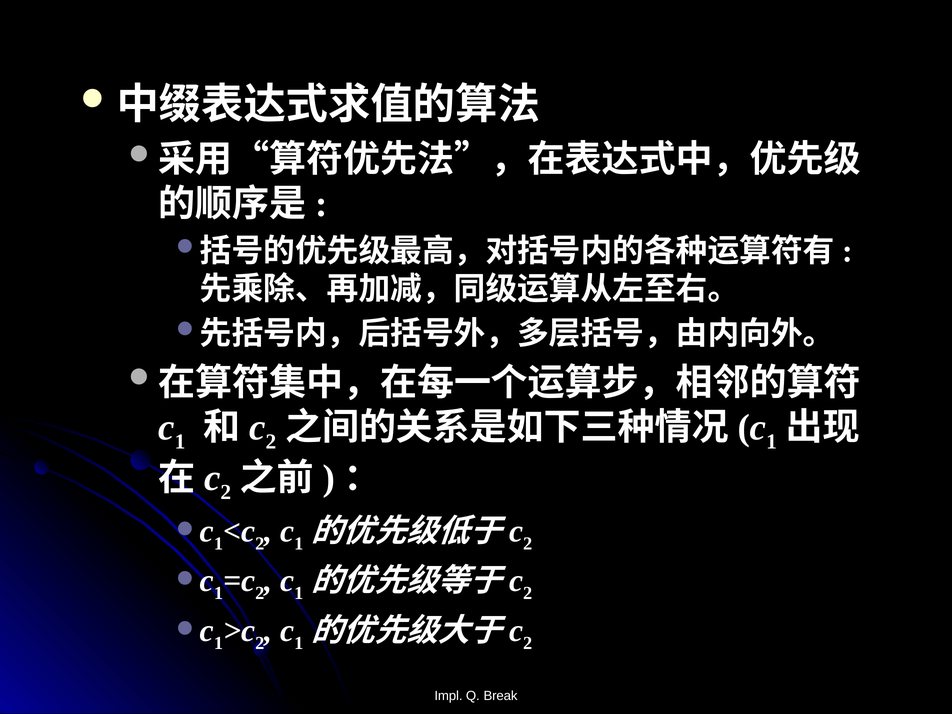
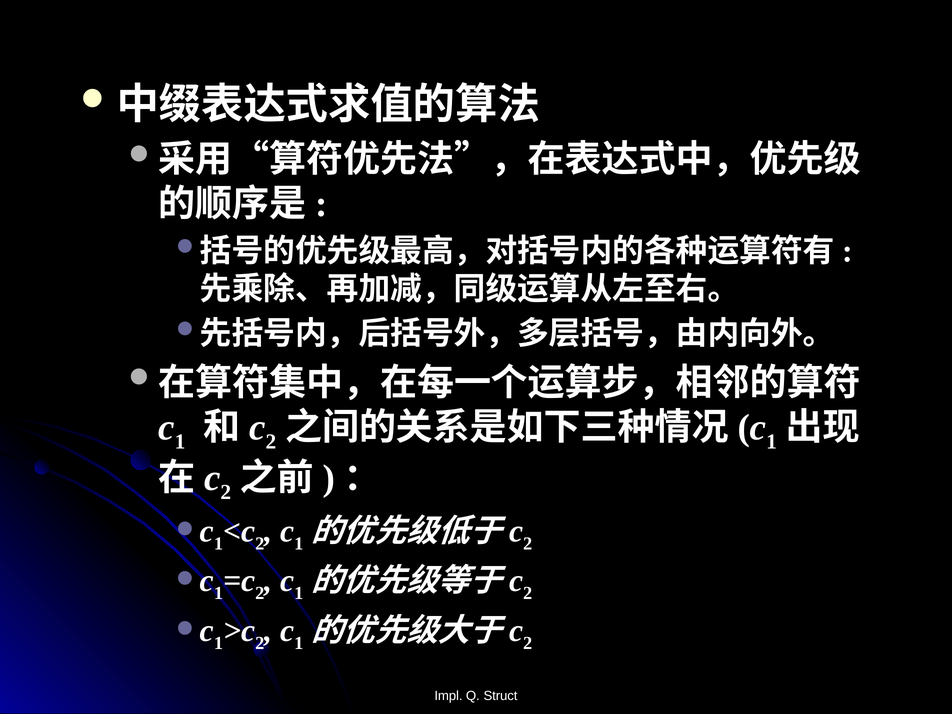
Break: Break -> Struct
